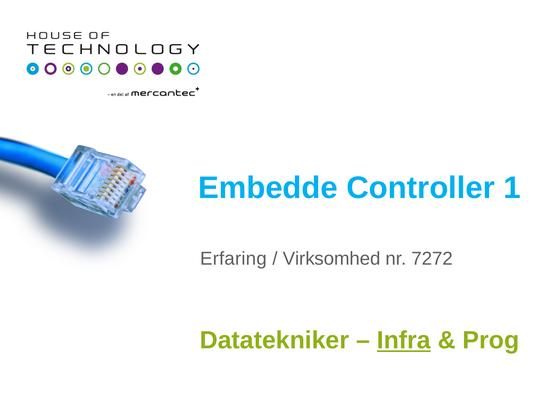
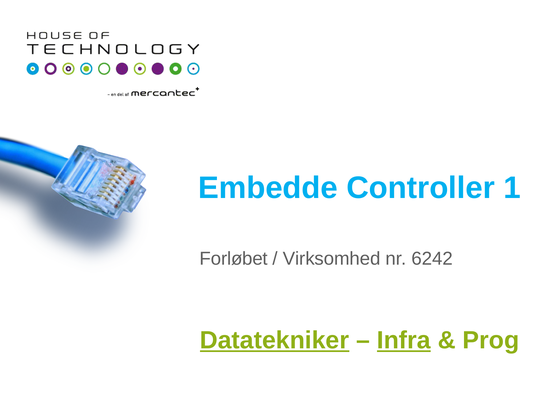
Erfaring: Erfaring -> Forløbet
7272: 7272 -> 6242
Datatekniker underline: none -> present
